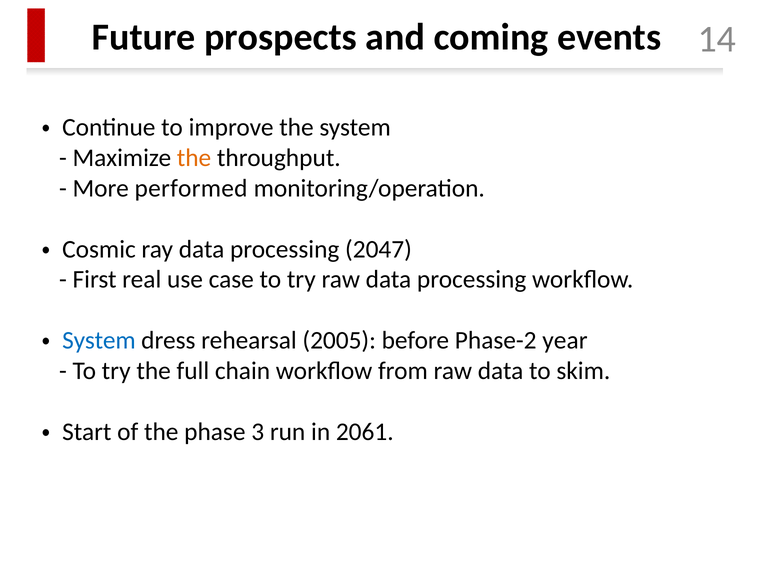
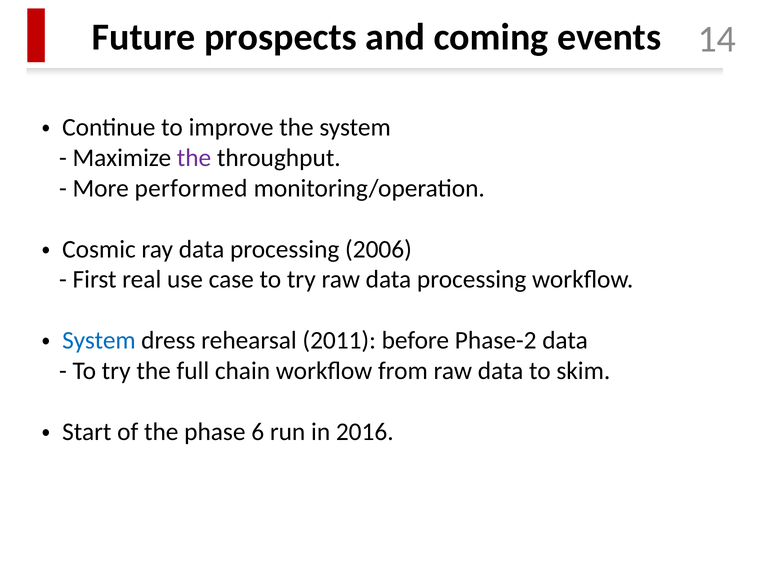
the at (194, 158) colour: orange -> purple
2047: 2047 -> 2006
2005: 2005 -> 2011
Phase-2 year: year -> data
3: 3 -> 6
2061: 2061 -> 2016
